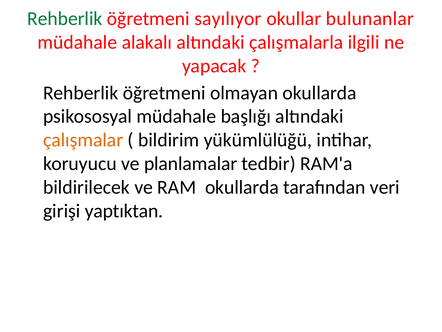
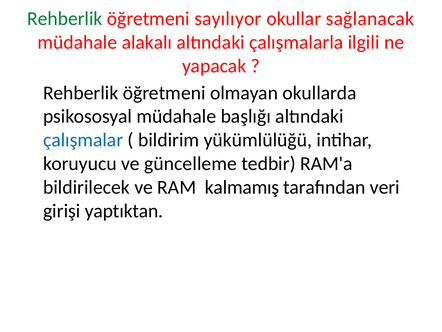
bulunanlar: bulunanlar -> sağlanacak
çalışmalar colour: orange -> blue
planlamalar: planlamalar -> güncelleme
RAM okullarda: okullarda -> kalmamış
